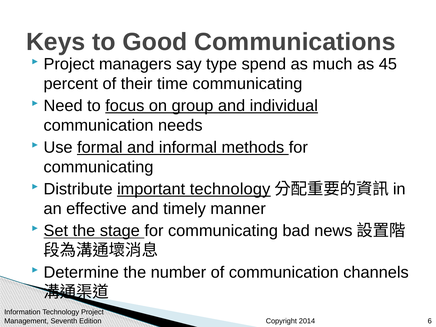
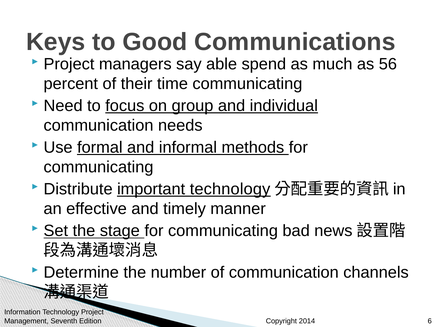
type: type -> able
45: 45 -> 56
